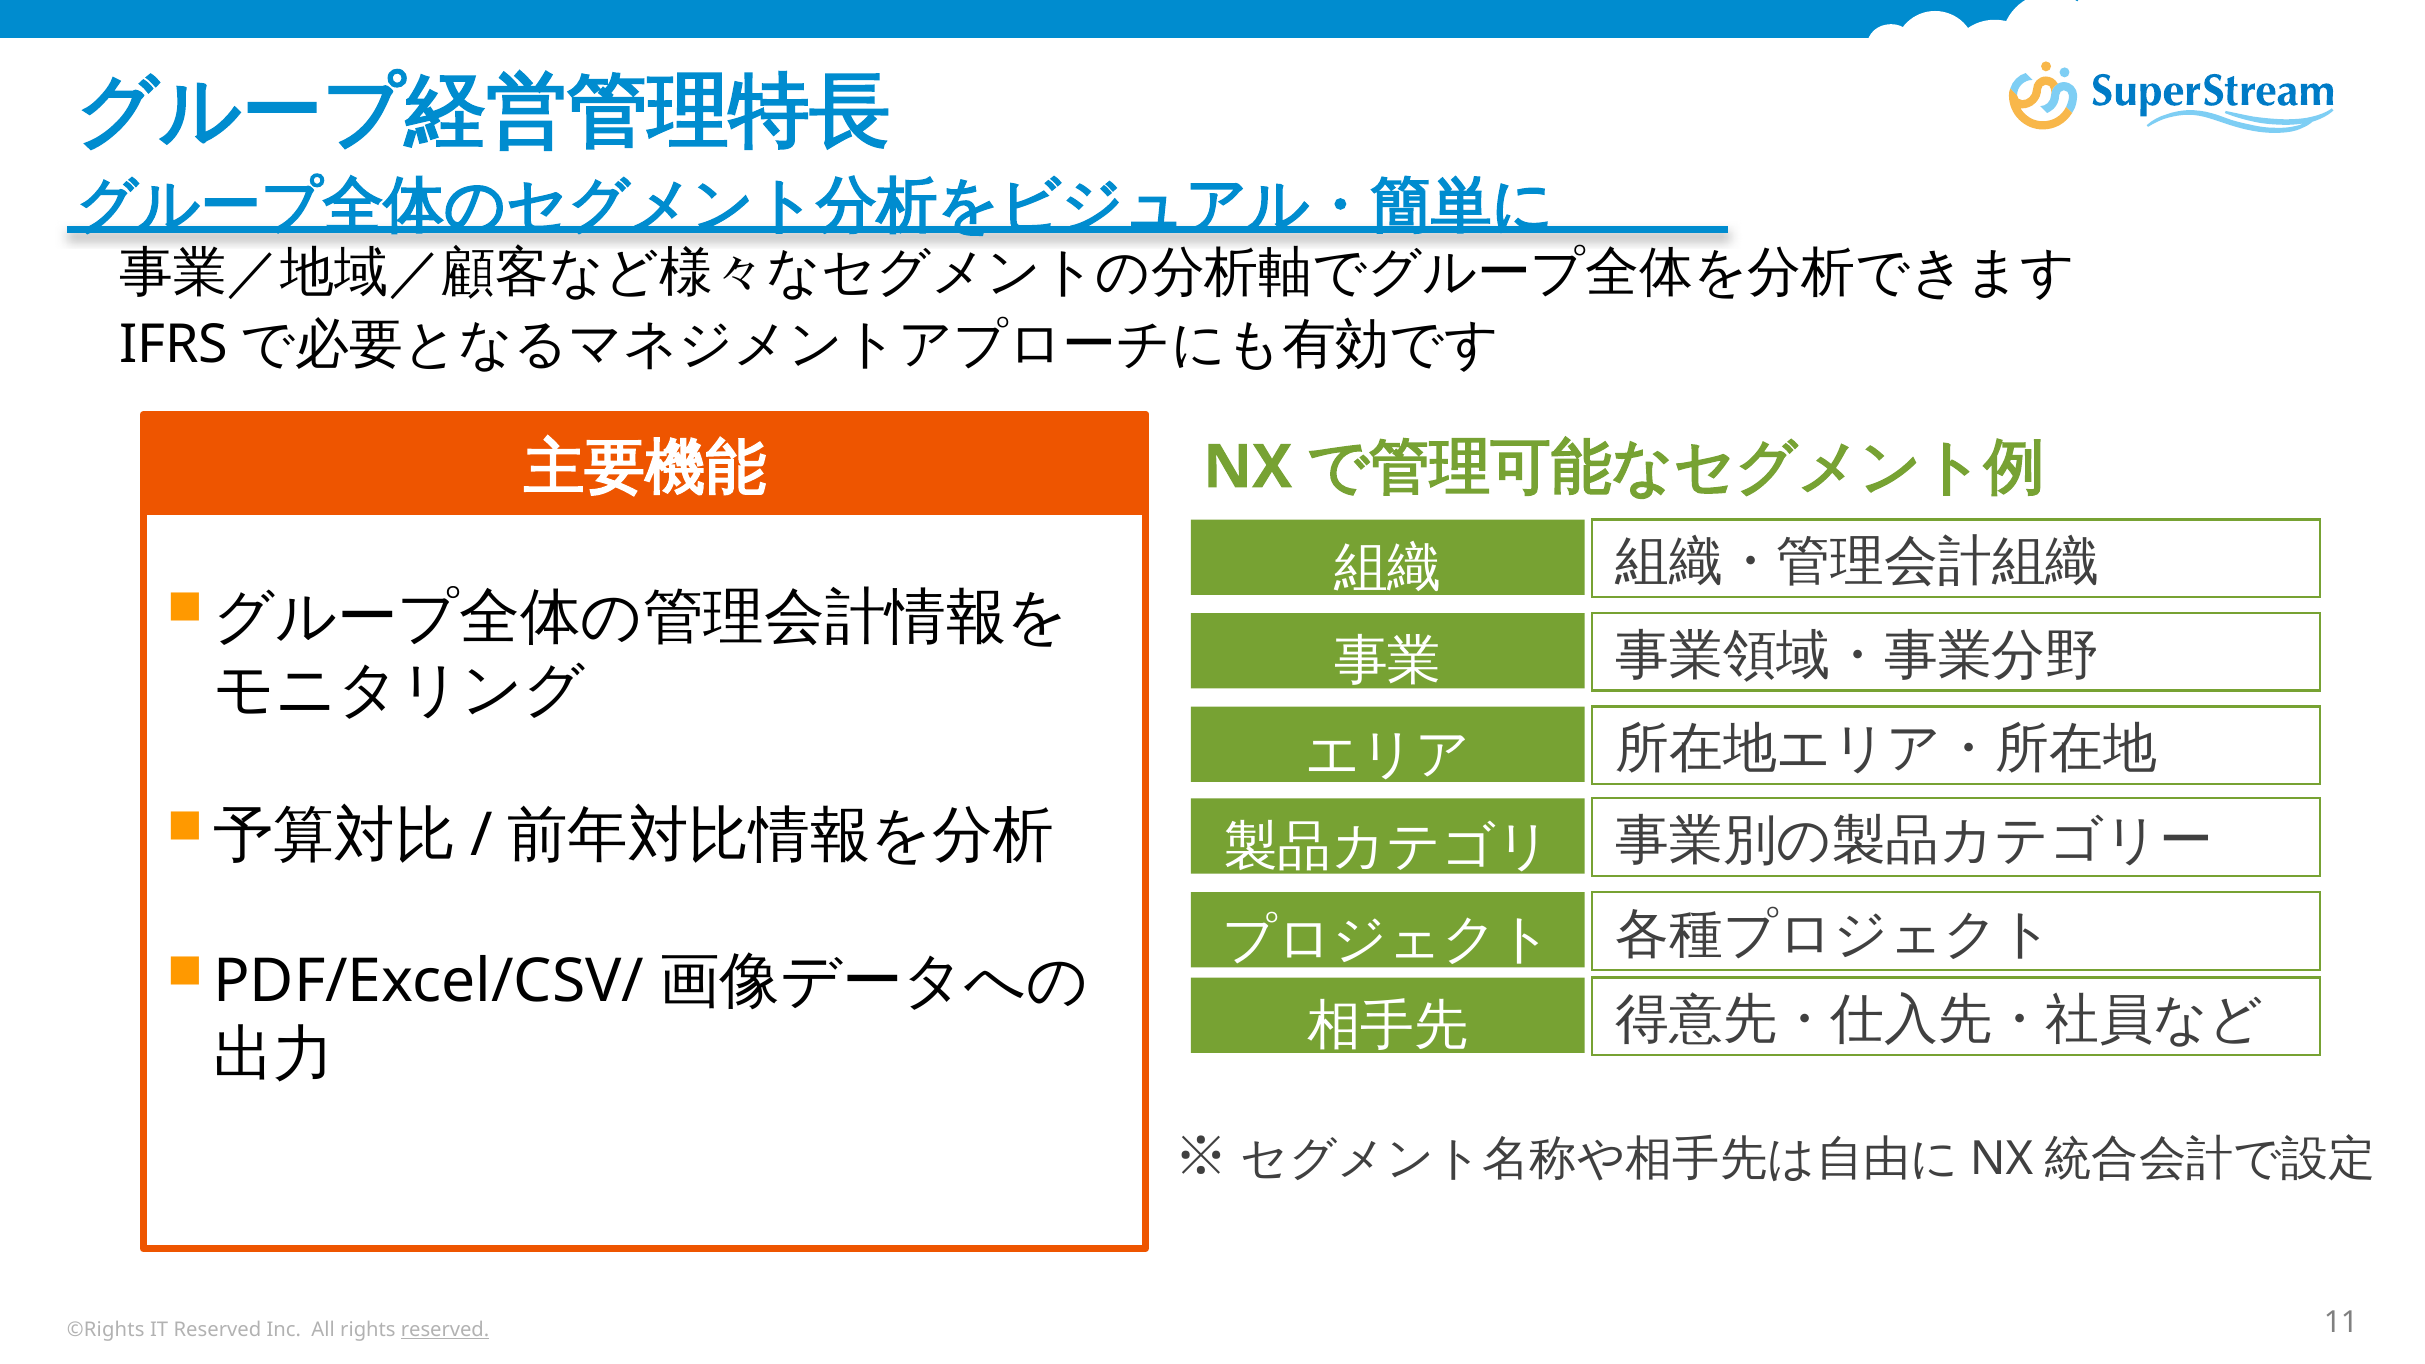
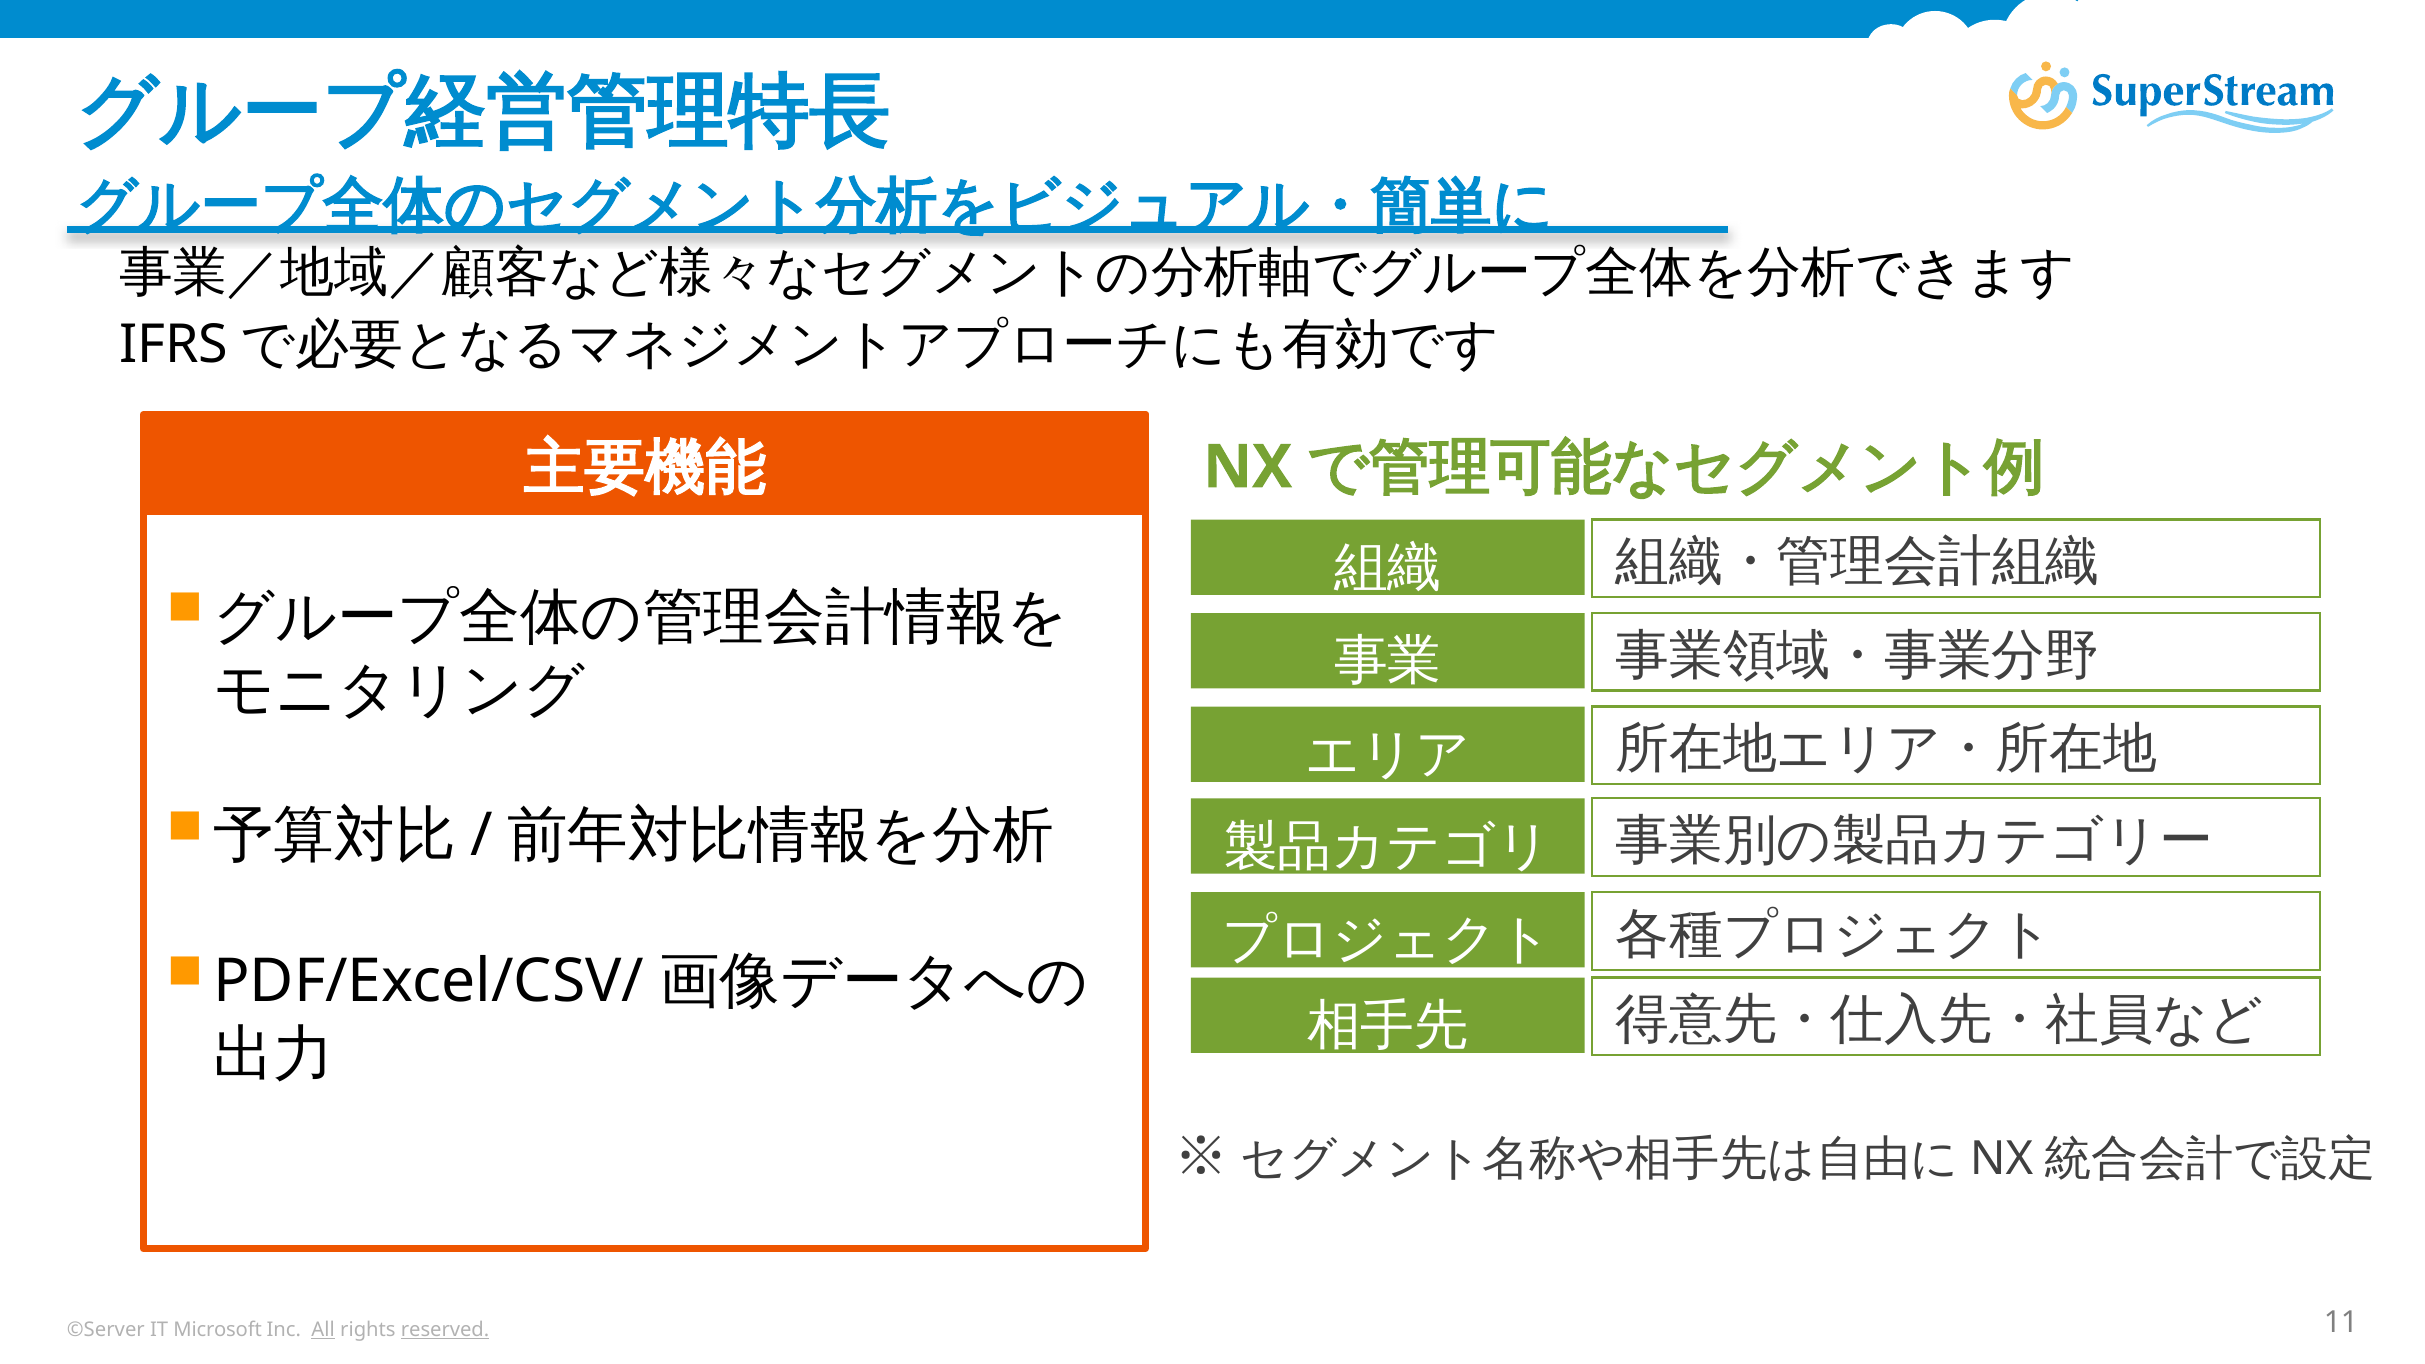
©Rights: ©Rights -> ©Server
IT Reserved: Reserved -> Microsoft
All underline: none -> present
